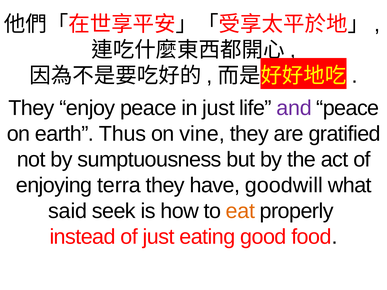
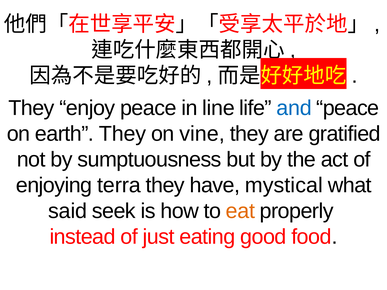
in just: just -> line
and colour: purple -> blue
earth Thus: Thus -> They
goodwill: goodwill -> mystical
